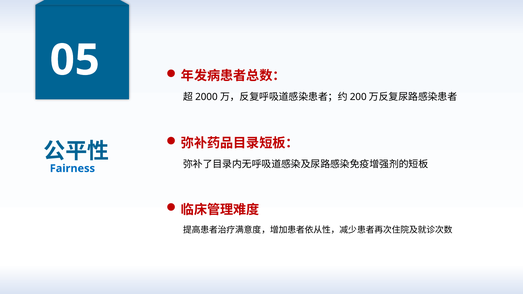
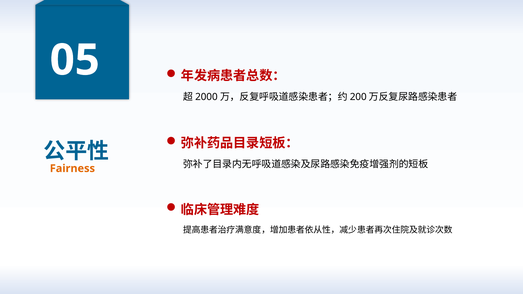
Fairness colour: blue -> orange
